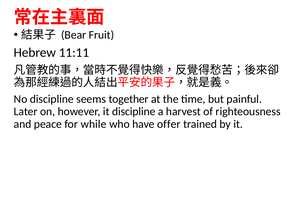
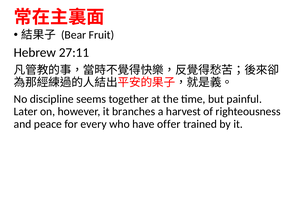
11:11: 11:11 -> 27:11
it discipline: discipline -> branches
while: while -> every
